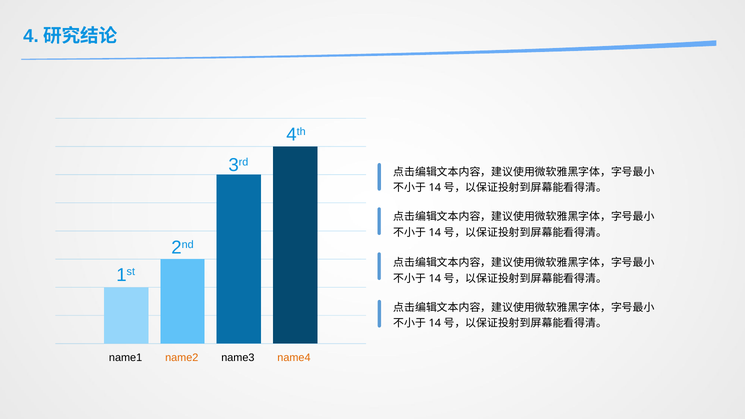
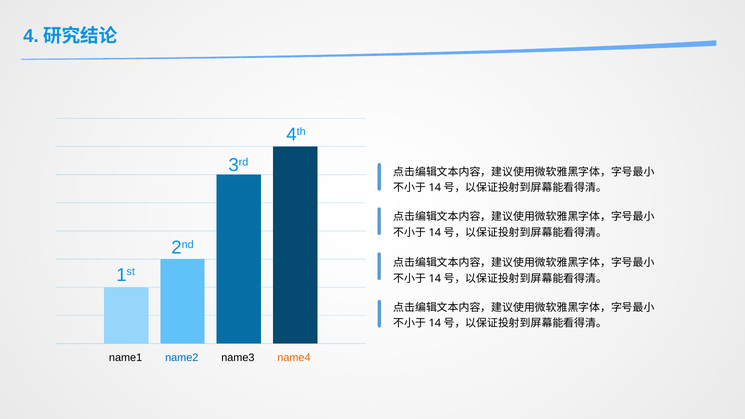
name2 colour: orange -> blue
